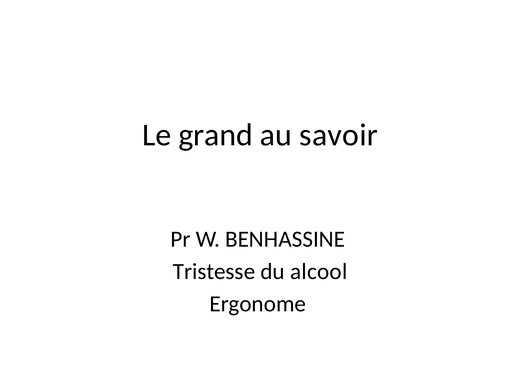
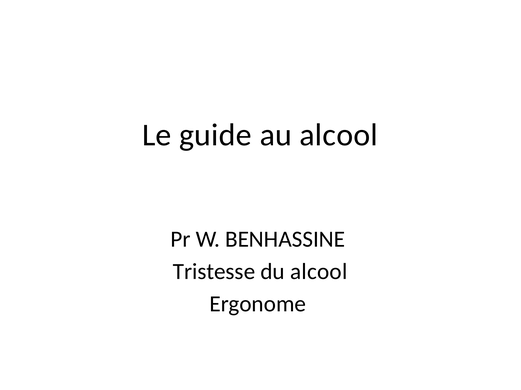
grand: grand -> guide
au savoir: savoir -> alcool
